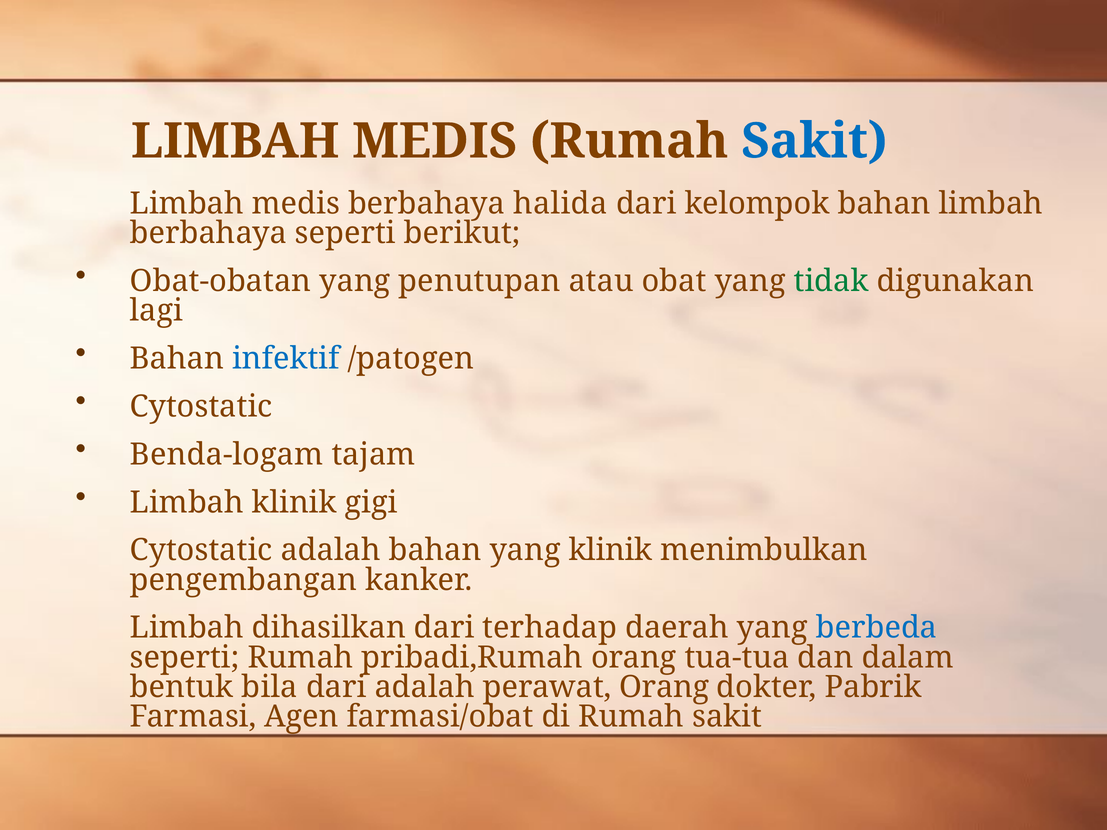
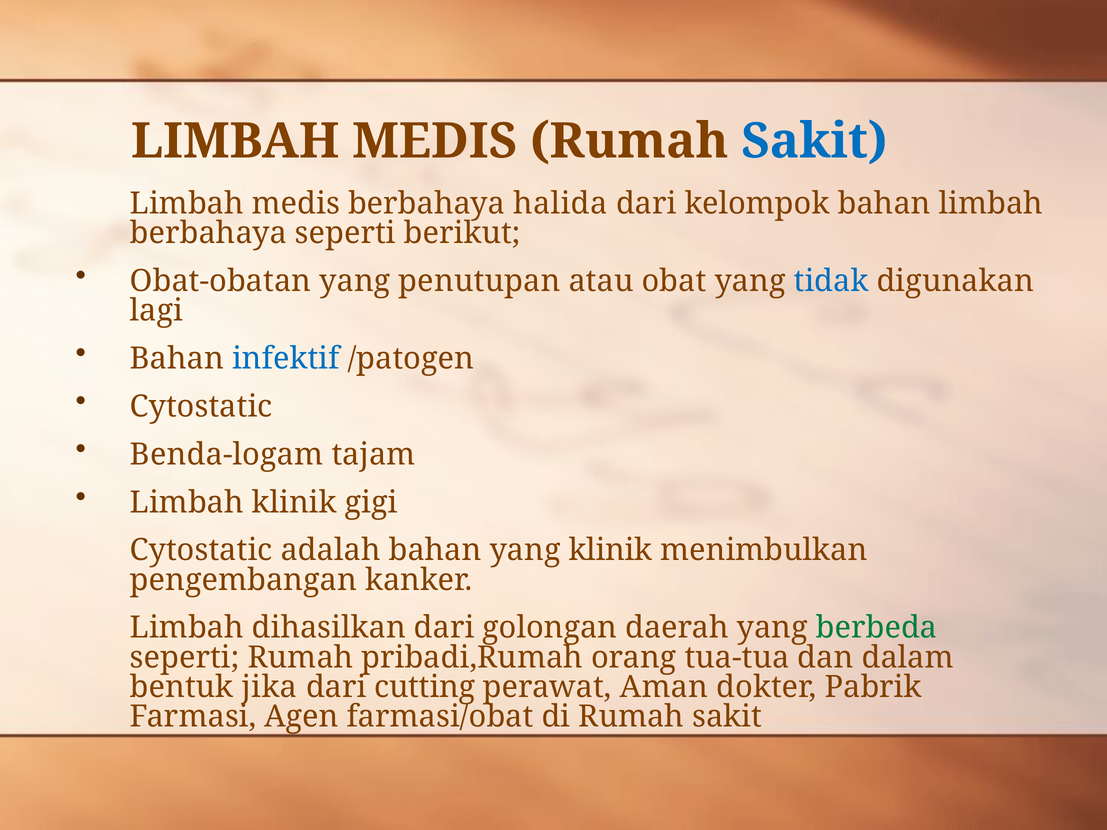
tidak colour: green -> blue
terhadap: terhadap -> golongan
berbeda colour: blue -> green
bila: bila -> jika
dari adalah: adalah -> cutting
perawat Orang: Orang -> Aman
